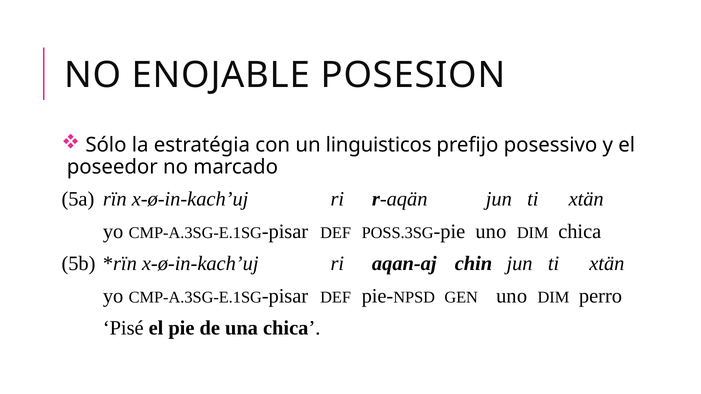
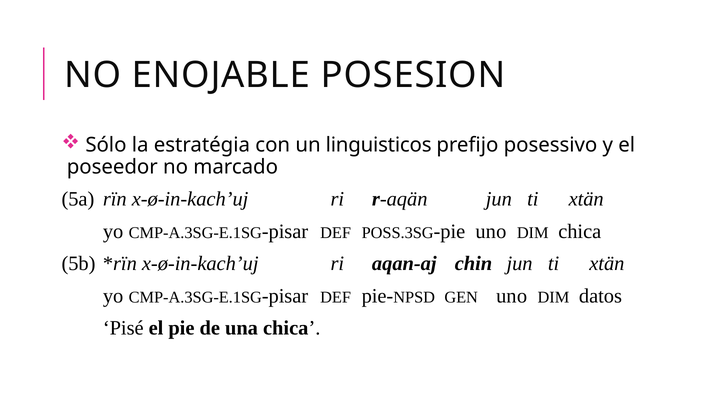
perro: perro -> datos
